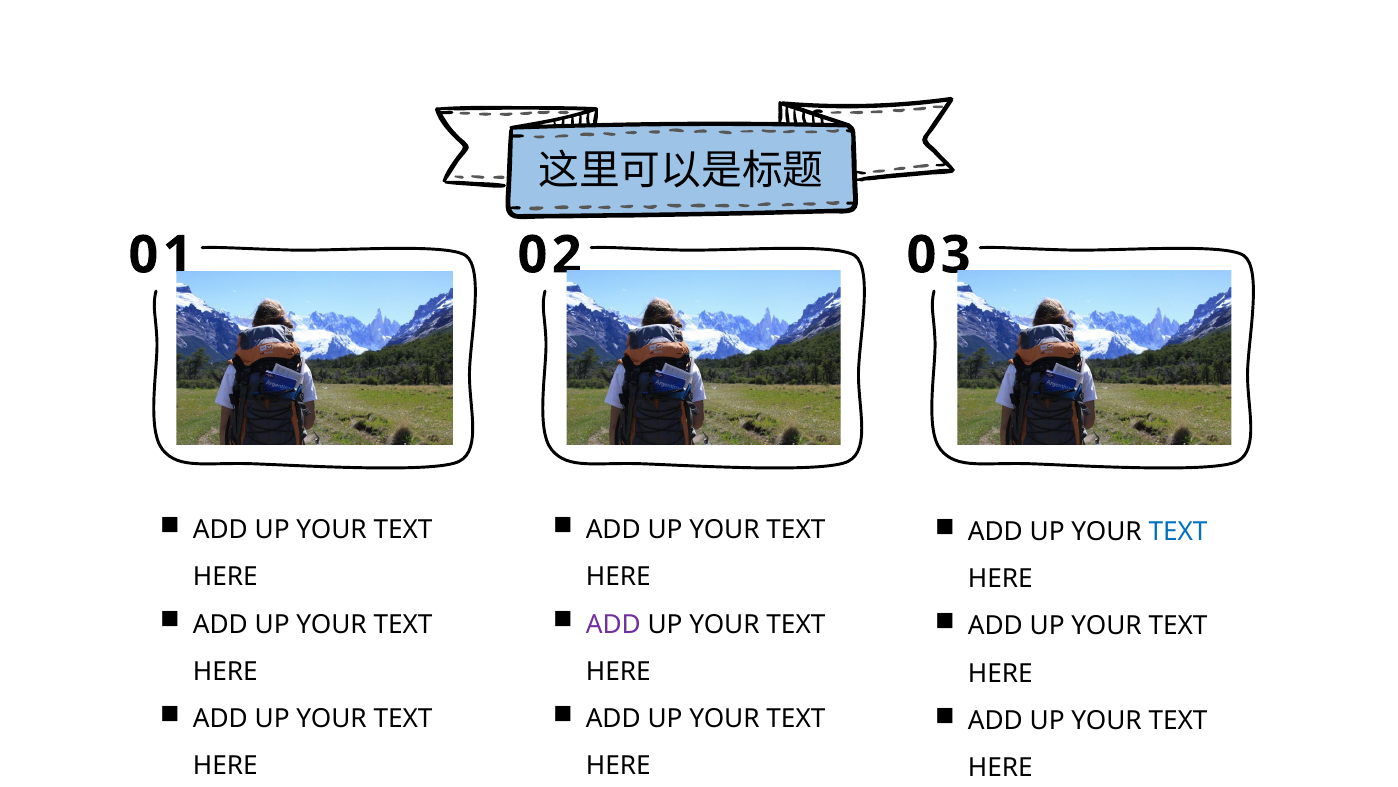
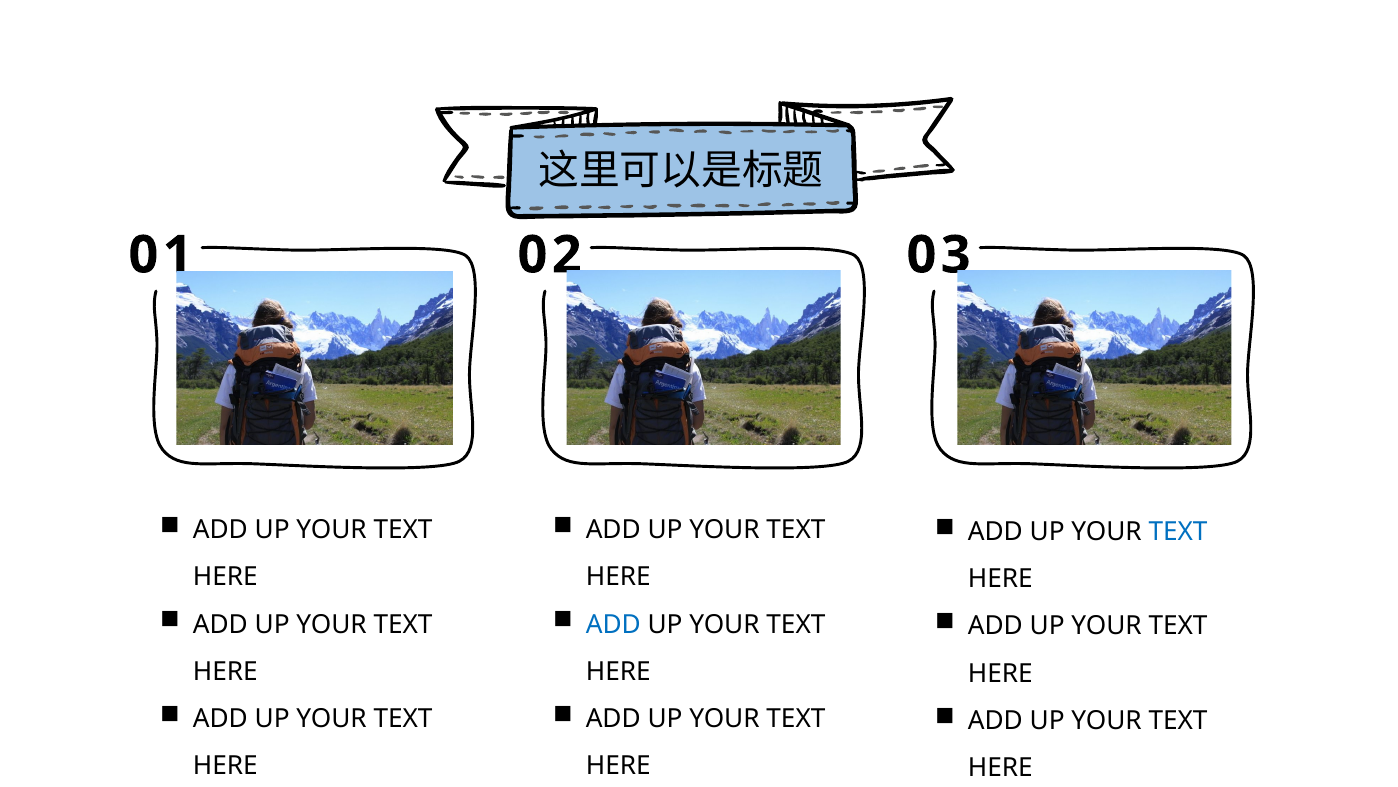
ADD at (613, 624) colour: purple -> blue
